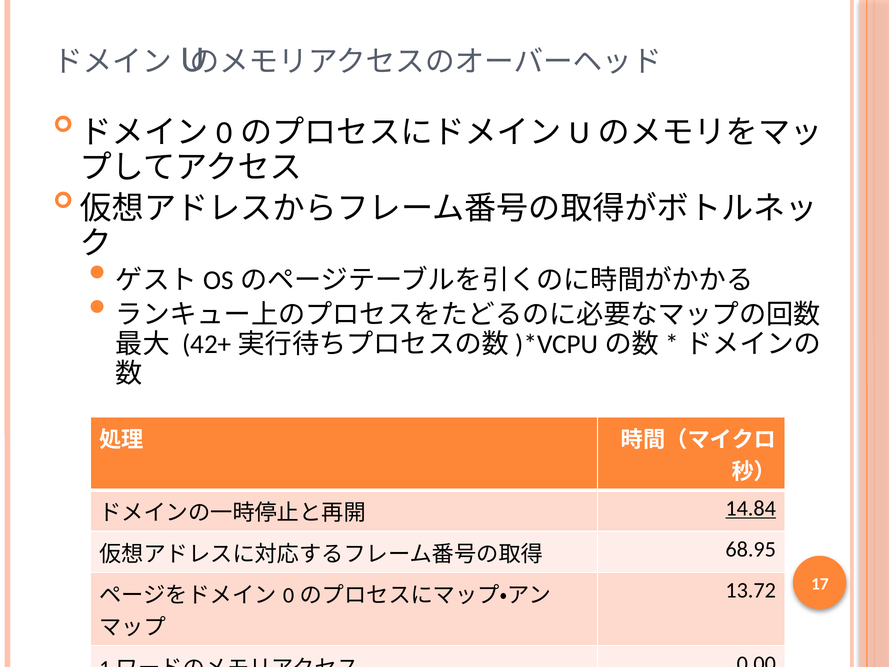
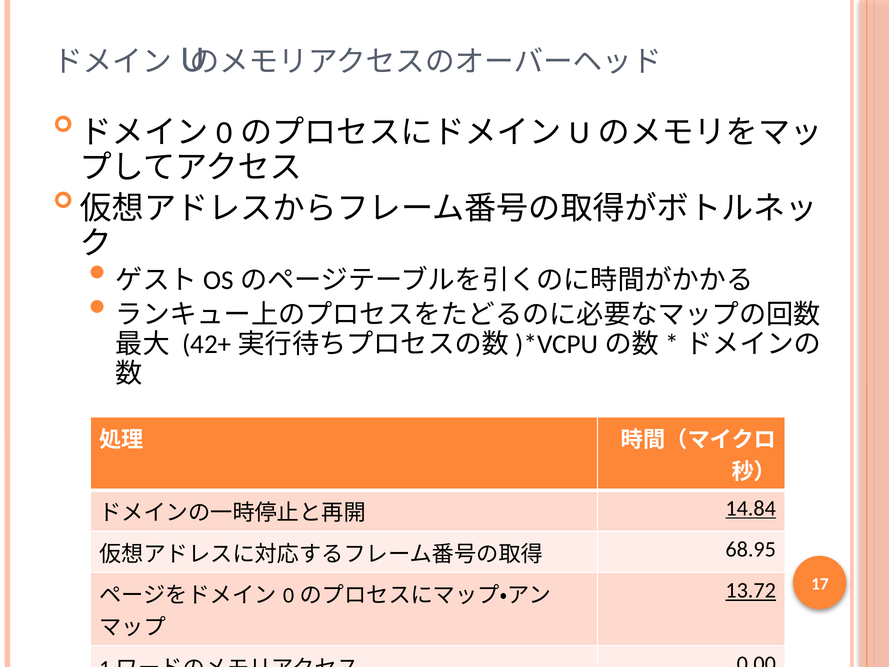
13.72 underline: none -> present
